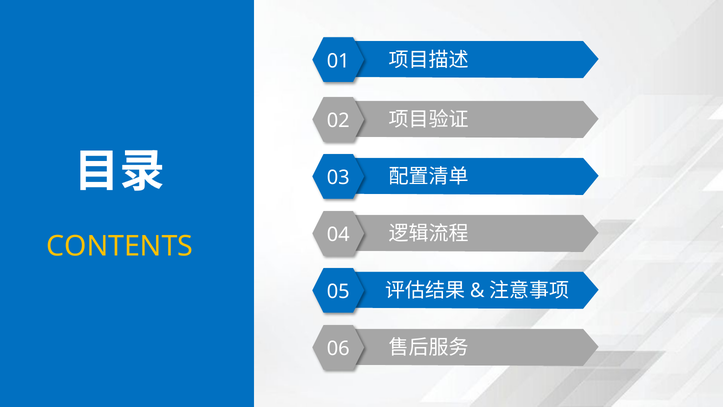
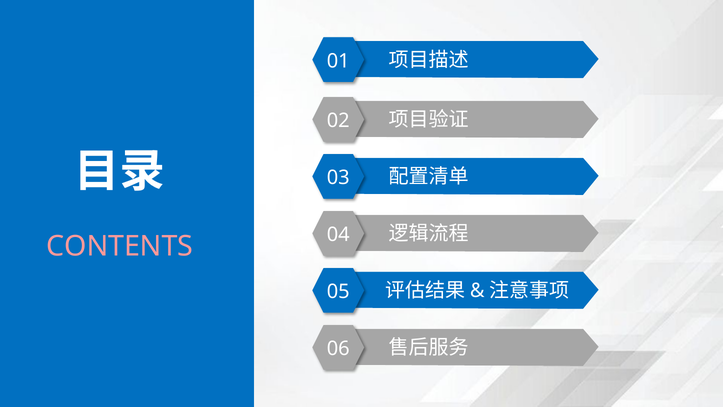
CONTENTS colour: yellow -> pink
